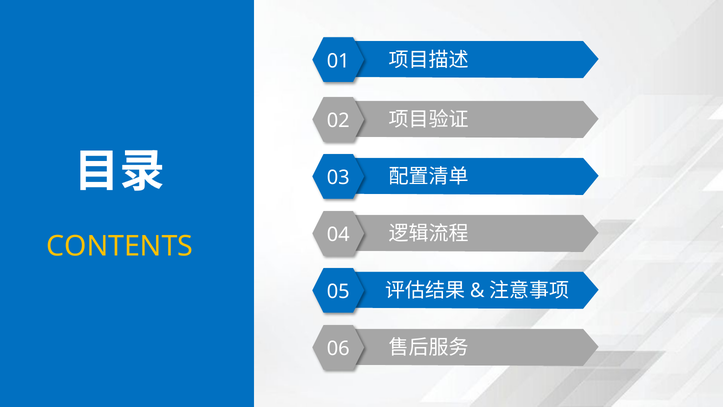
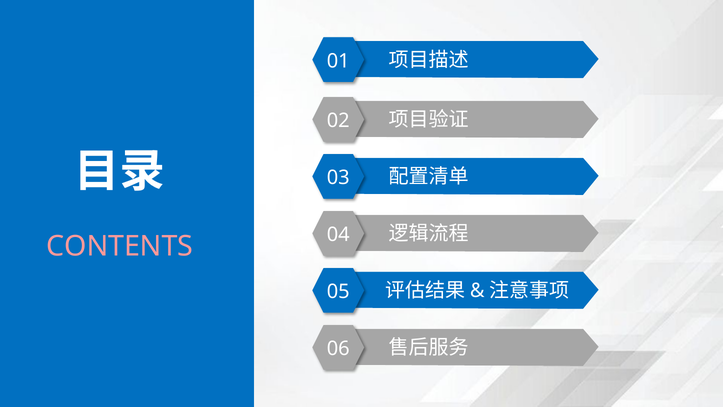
CONTENTS colour: yellow -> pink
